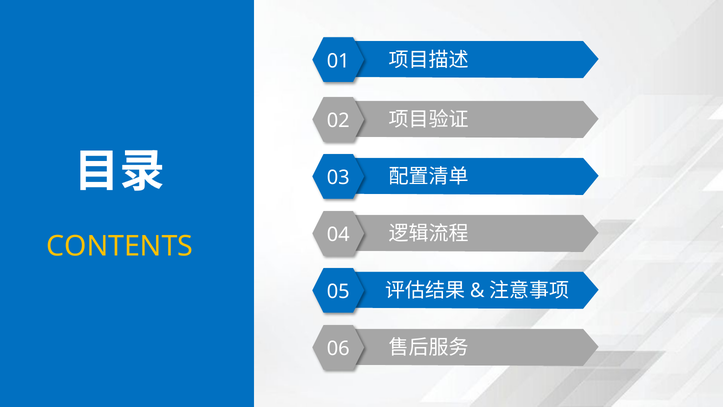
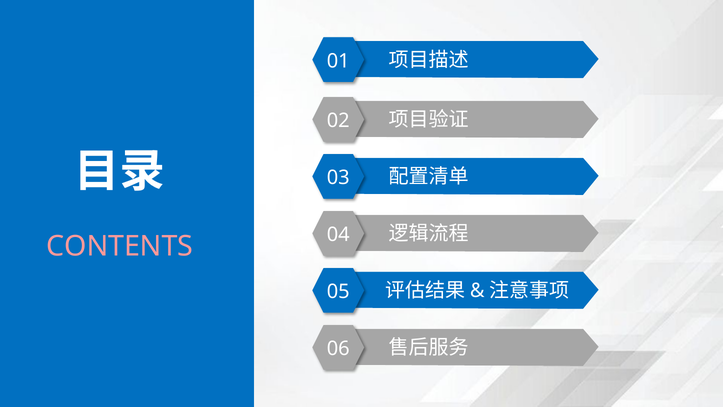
CONTENTS colour: yellow -> pink
